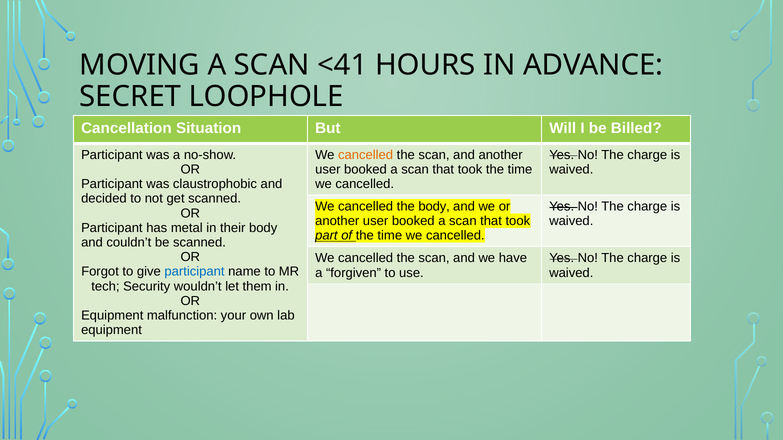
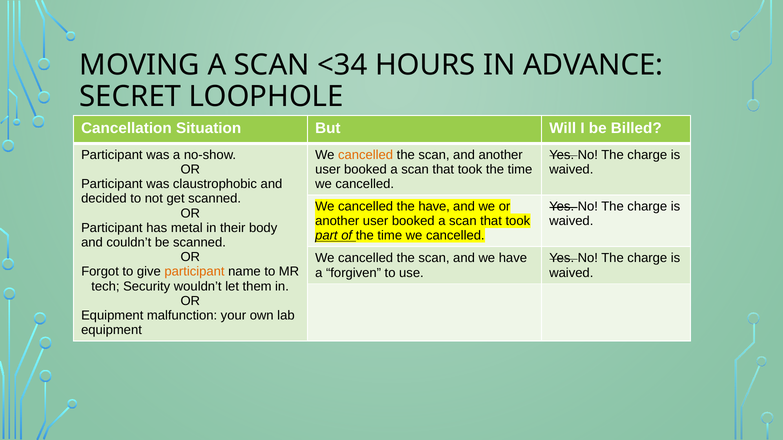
<41: <41 -> <34
the body: body -> have
participant at (194, 272) colour: blue -> orange
